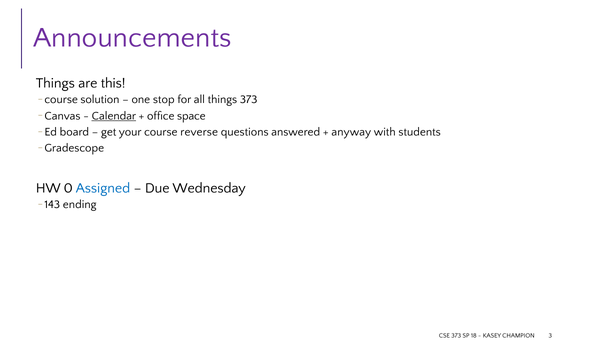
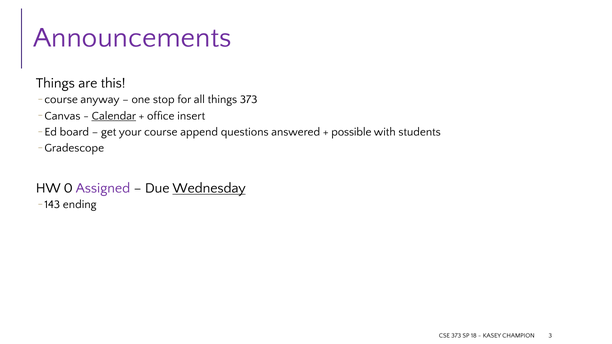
solution: solution -> anyway
space: space -> insert
reverse: reverse -> append
anyway: anyway -> possible
Assigned colour: blue -> purple
Wednesday underline: none -> present
